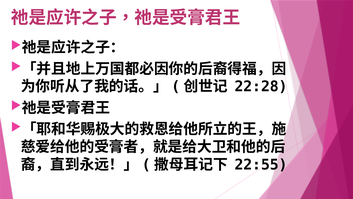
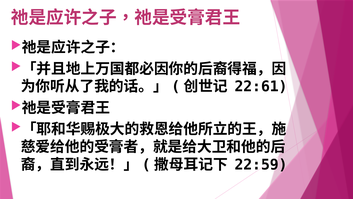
22:28: 22:28 -> 22:61
22:55: 22:55 -> 22:59
